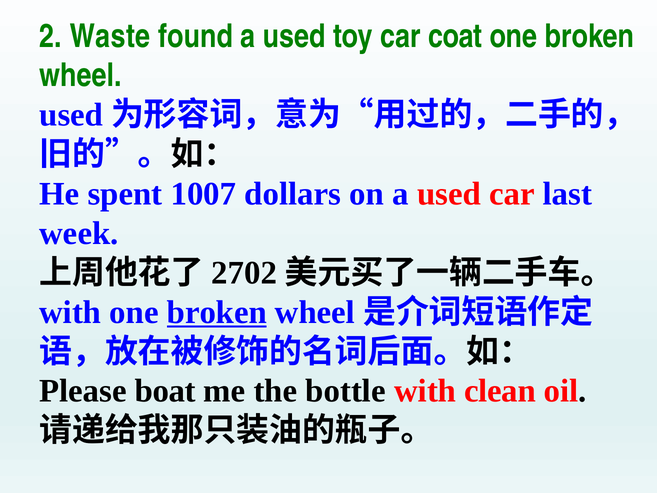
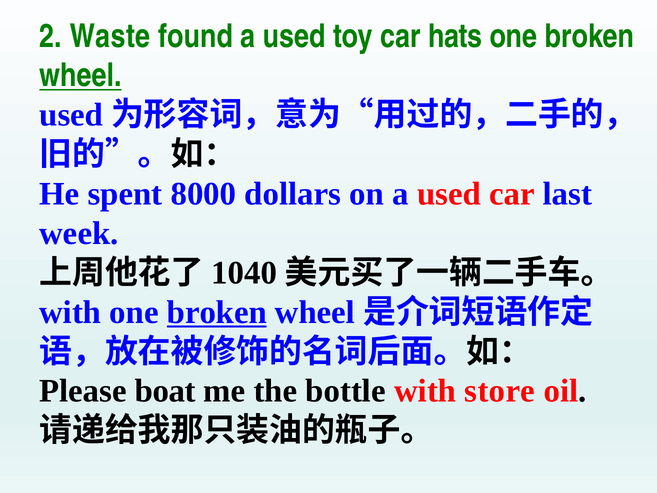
coat: coat -> hats
wheel at (80, 76) underline: none -> present
1007: 1007 -> 8000
2702: 2702 -> 1040
clean: clean -> store
